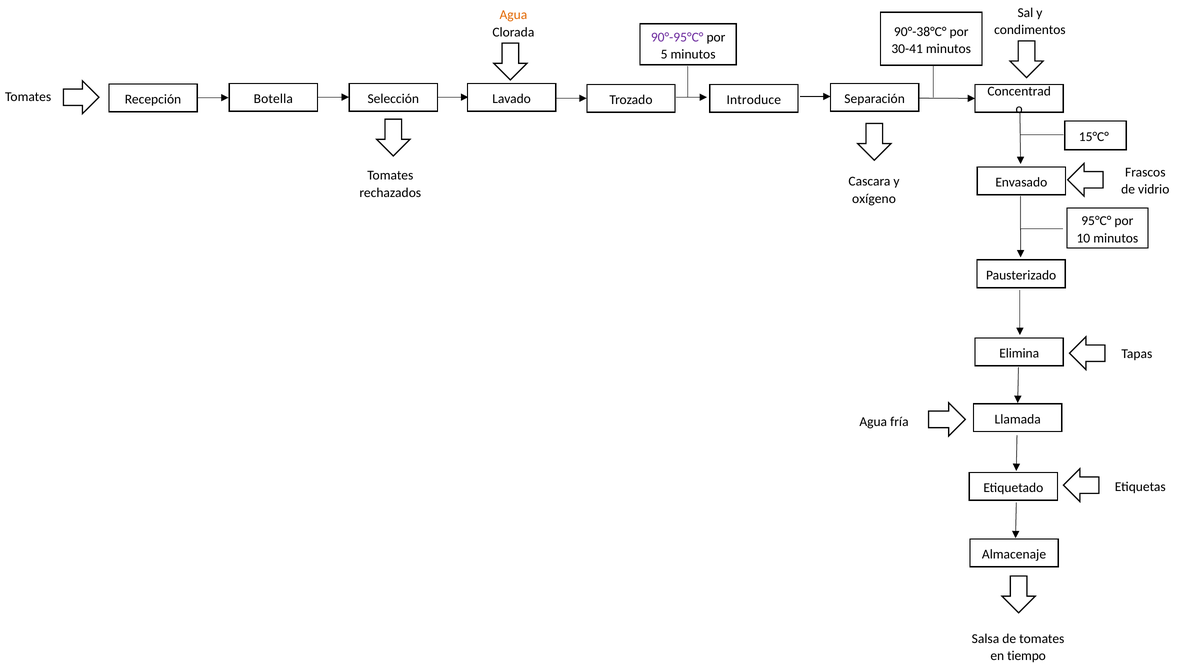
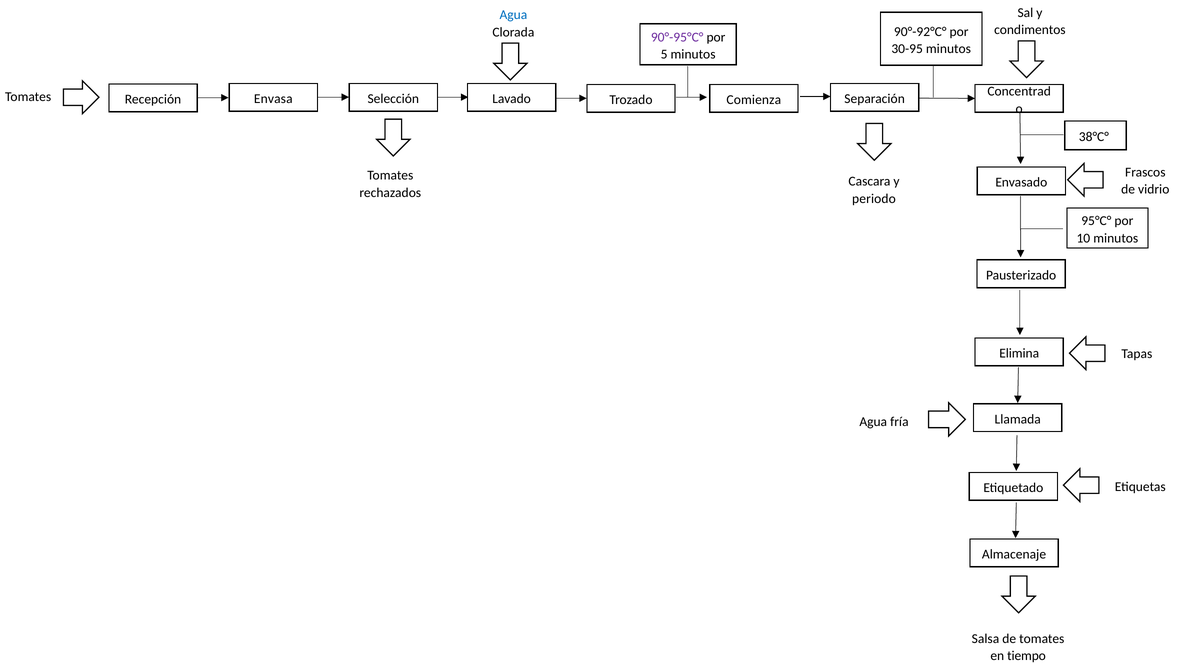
Agua at (513, 15) colour: orange -> blue
90°-38°C°: 90°-38°C° -> 90°-92°C°
30-41: 30-41 -> 30-95
Botella: Botella -> Envasa
Introduce: Introduce -> Comienza
15°C°: 15°C° -> 38°C°
oxígeno: oxígeno -> periodo
